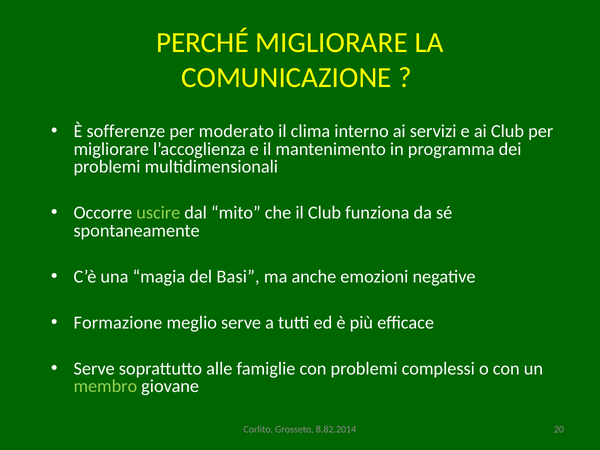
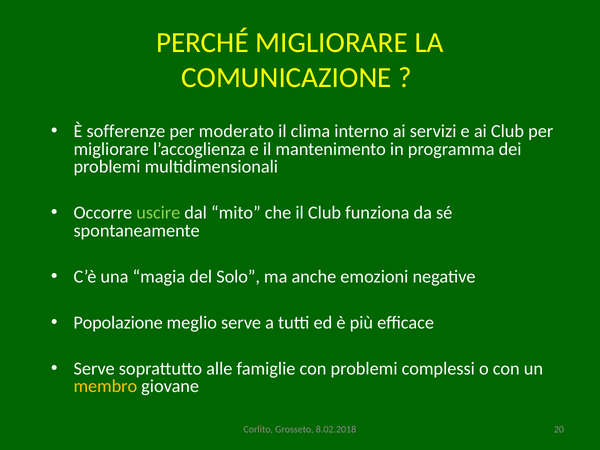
Basi: Basi -> Solo
Formazione: Formazione -> Popolazione
membro colour: light green -> yellow
8.82.2014: 8.82.2014 -> 8.02.2018
